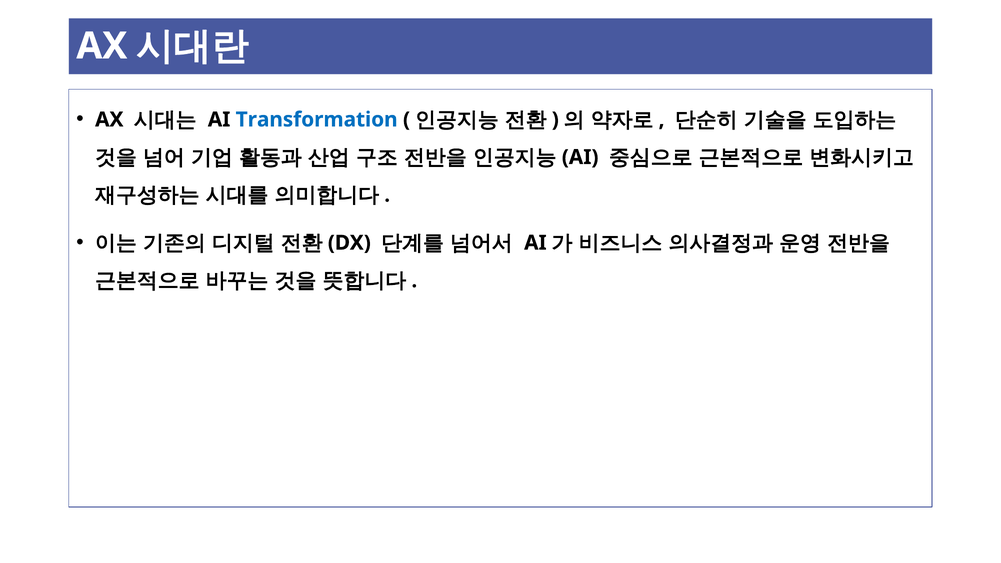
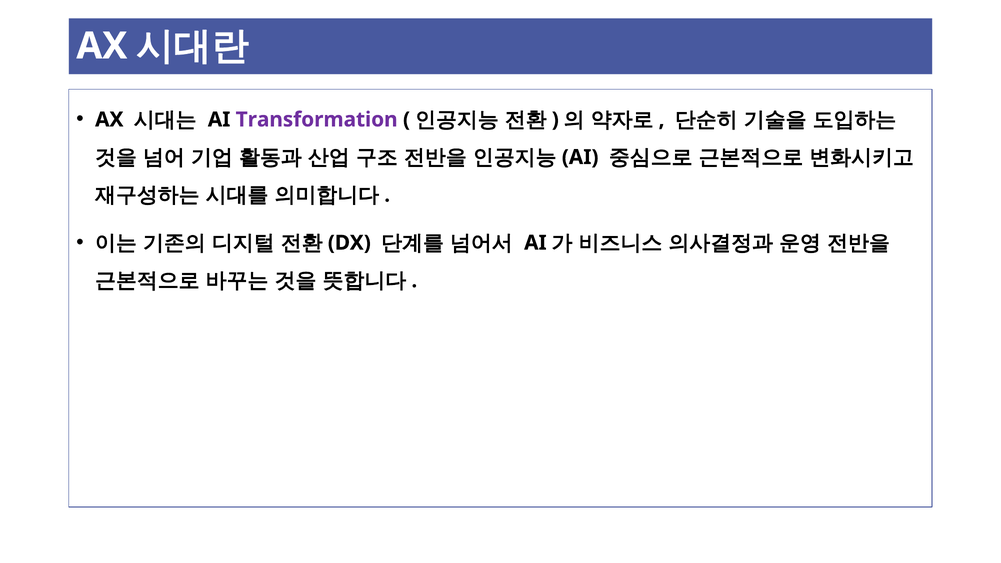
Transformation colour: blue -> purple
